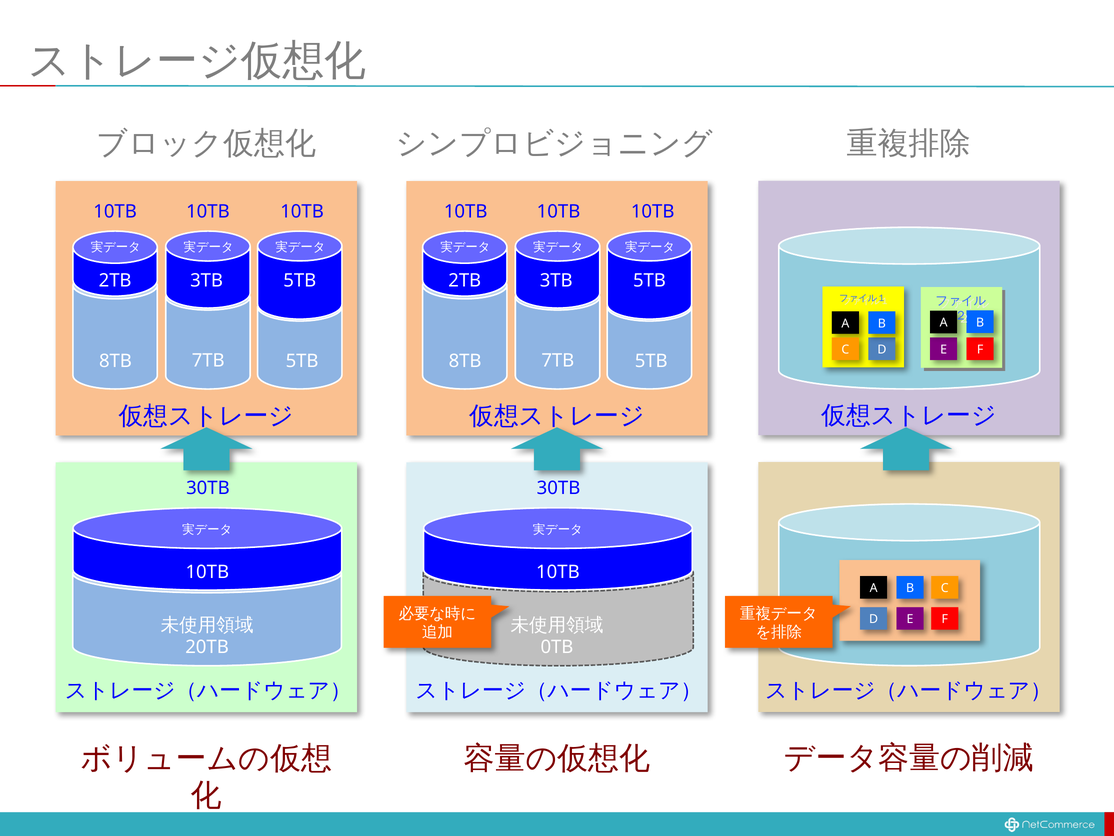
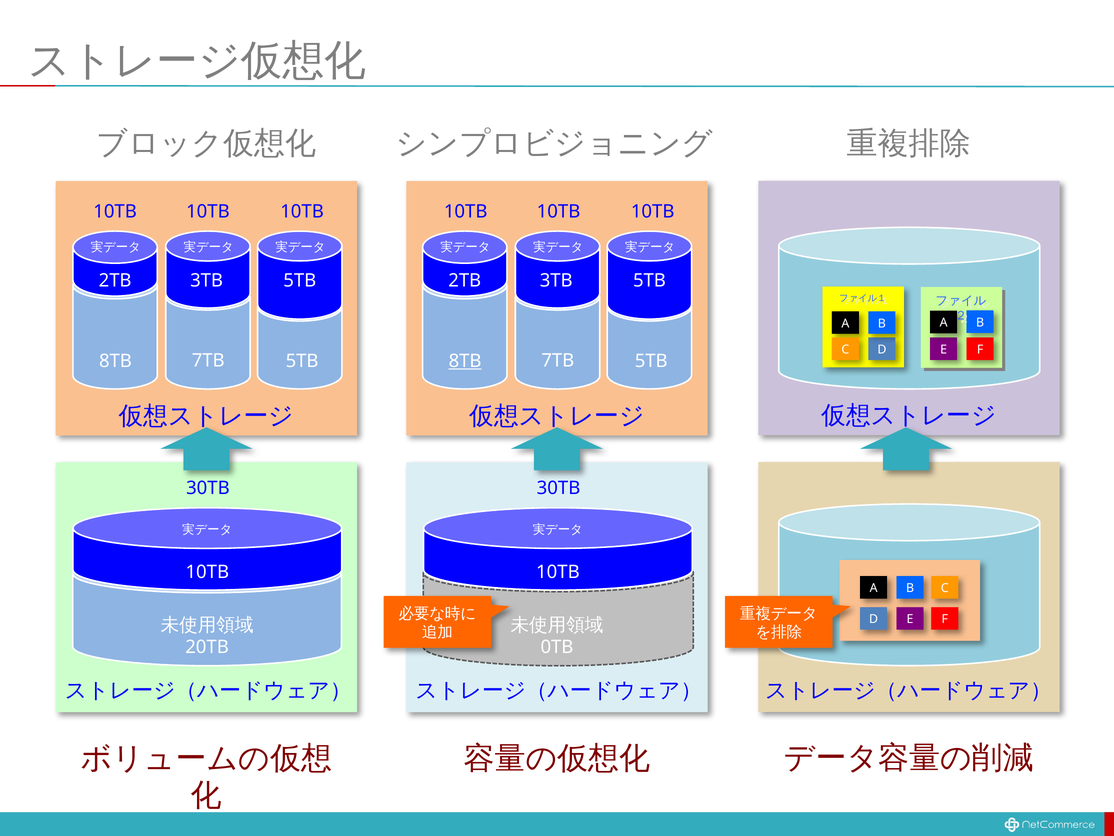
8TB at (465, 361) underline: none -> present
